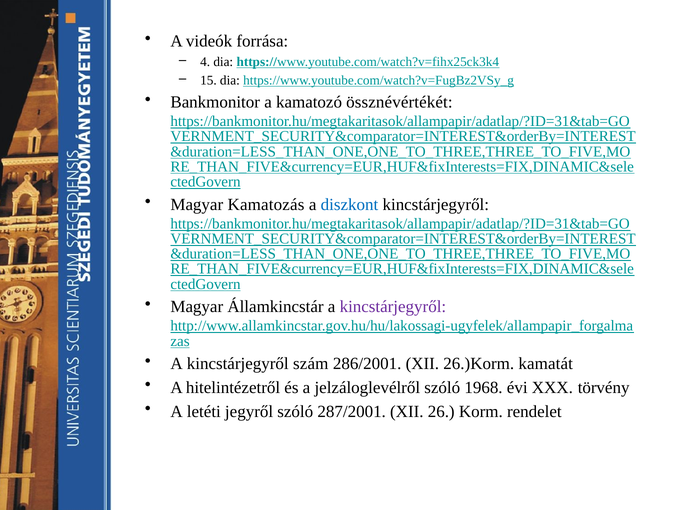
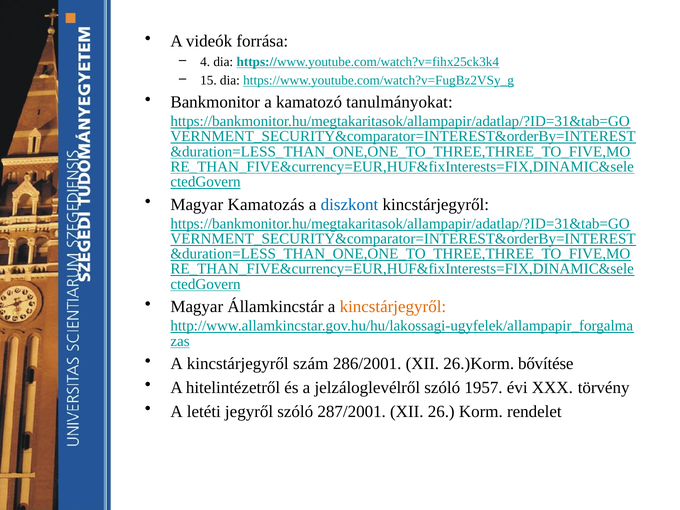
össznévértékét: össznévértékét -> tanulmányokat
kincstárjegyről at (393, 307) colour: purple -> orange
kamatát: kamatát -> bővítése
1968: 1968 -> 1957
